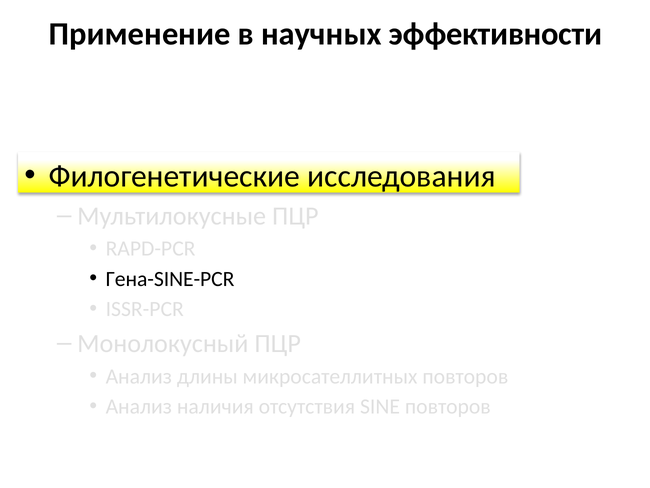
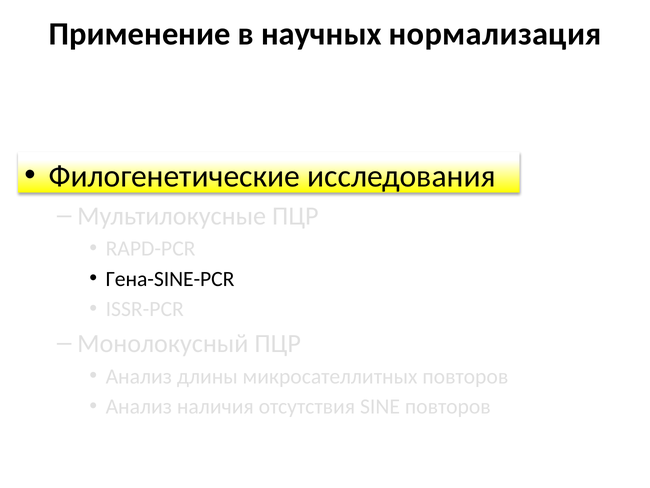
эффективности: эффективности -> нормализация
